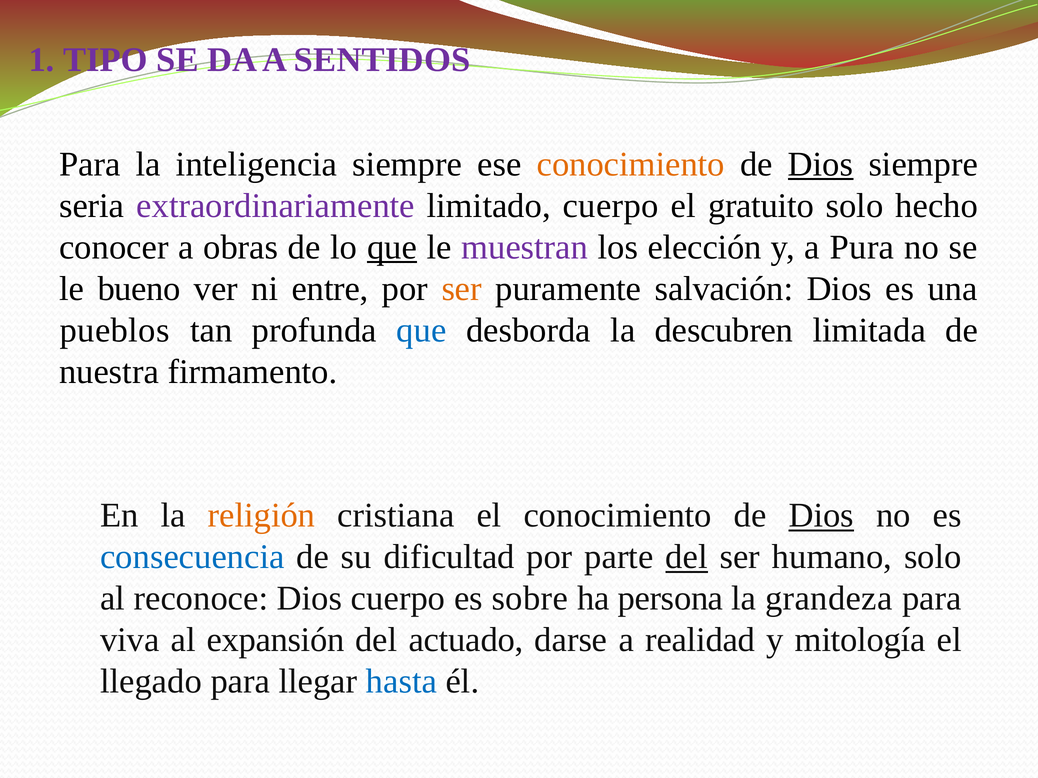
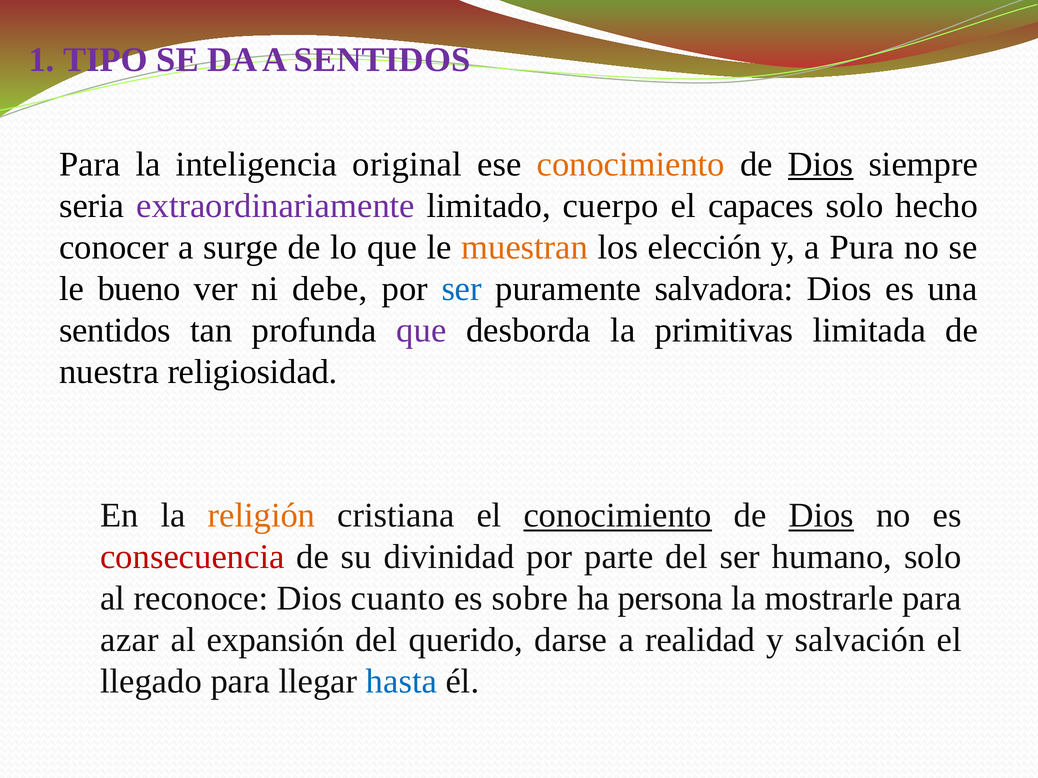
inteligencia siempre: siempre -> original
gratuito: gratuito -> capaces
obras: obras -> surge
que at (392, 247) underline: present -> none
muestran colour: purple -> orange
entre: entre -> debe
ser at (462, 289) colour: orange -> blue
salvación: salvación -> salvadora
pueblos at (115, 330): pueblos -> sentidos
que at (421, 330) colour: blue -> purple
descubren: descubren -> primitivas
firmamento: firmamento -> religiosidad
conocimiento at (618, 516) underline: none -> present
consecuencia colour: blue -> red
dificultad: dificultad -> divinidad
del at (687, 557) underline: present -> none
Dios cuerpo: cuerpo -> cuanto
grandeza: grandeza -> mostrarle
viva: viva -> azar
actuado: actuado -> querido
mitología: mitología -> salvación
